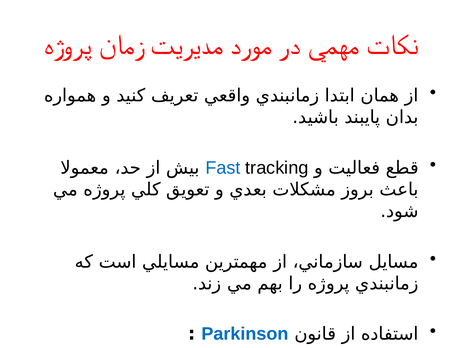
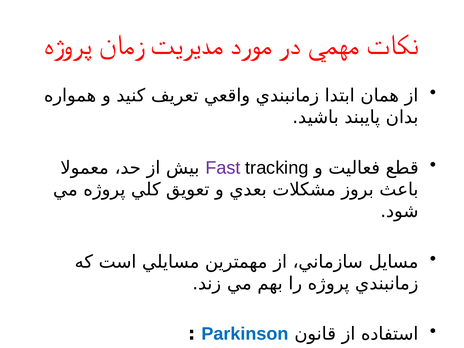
Fast colour: blue -> purple
